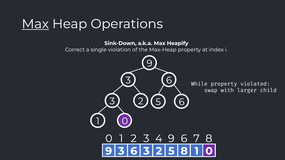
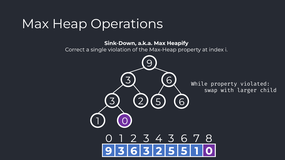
Max at (35, 24) underline: present -> none
4 9: 9 -> 3
5 8: 8 -> 5
